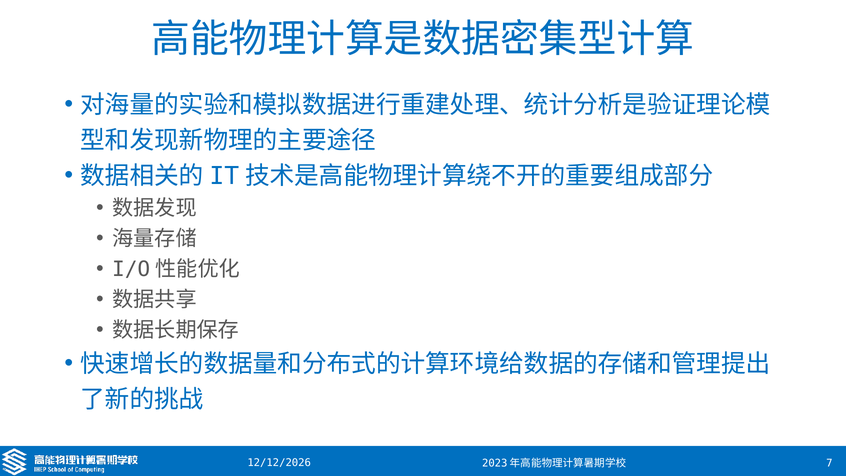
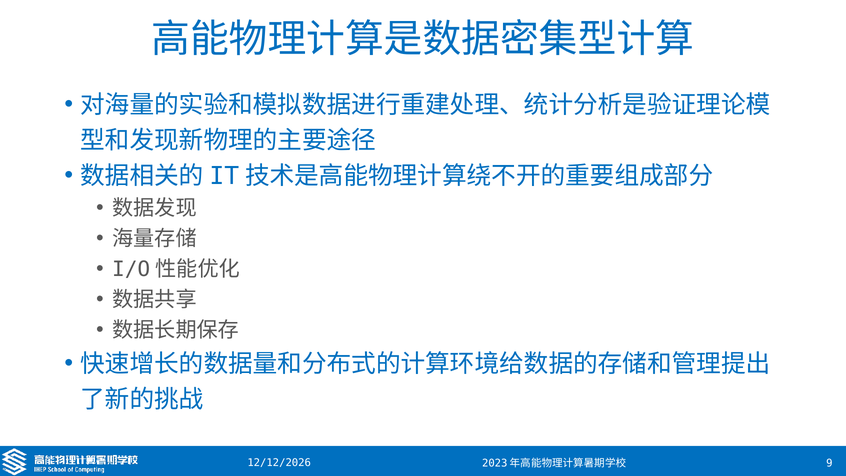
7: 7 -> 9
